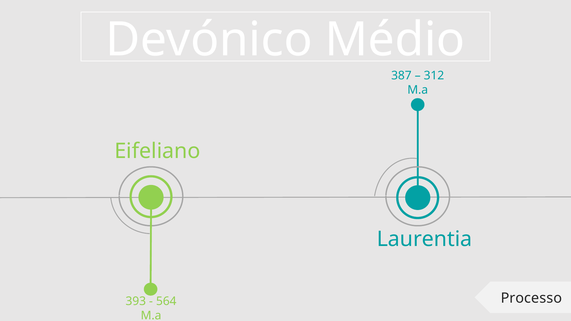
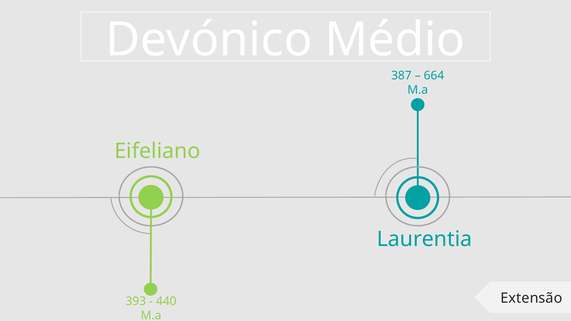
312: 312 -> 664
Processo: Processo -> Extensão
564: 564 -> 440
